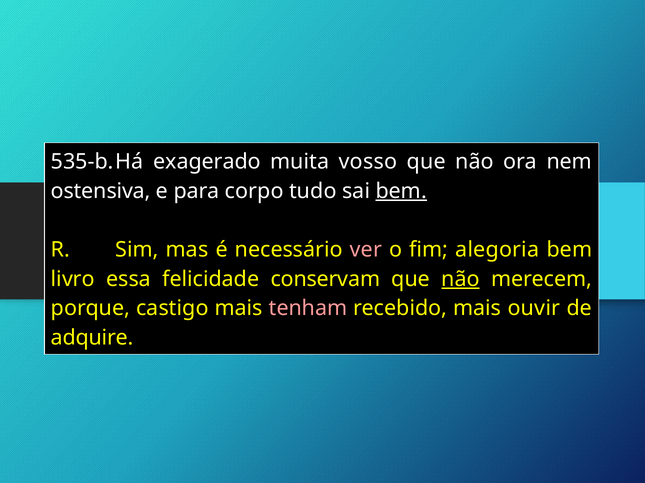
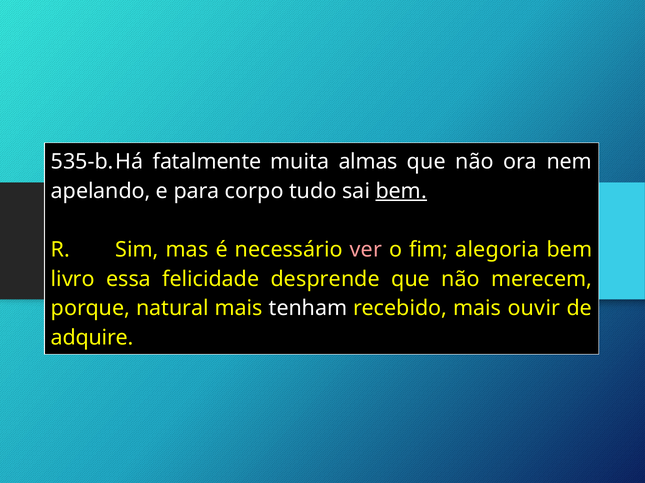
exagerado: exagerado -> fatalmente
vosso: vosso -> almas
ostensiva: ostensiva -> apelando
conservam: conservam -> desprende
não at (461, 279) underline: present -> none
castigo: castigo -> natural
tenham colour: pink -> white
